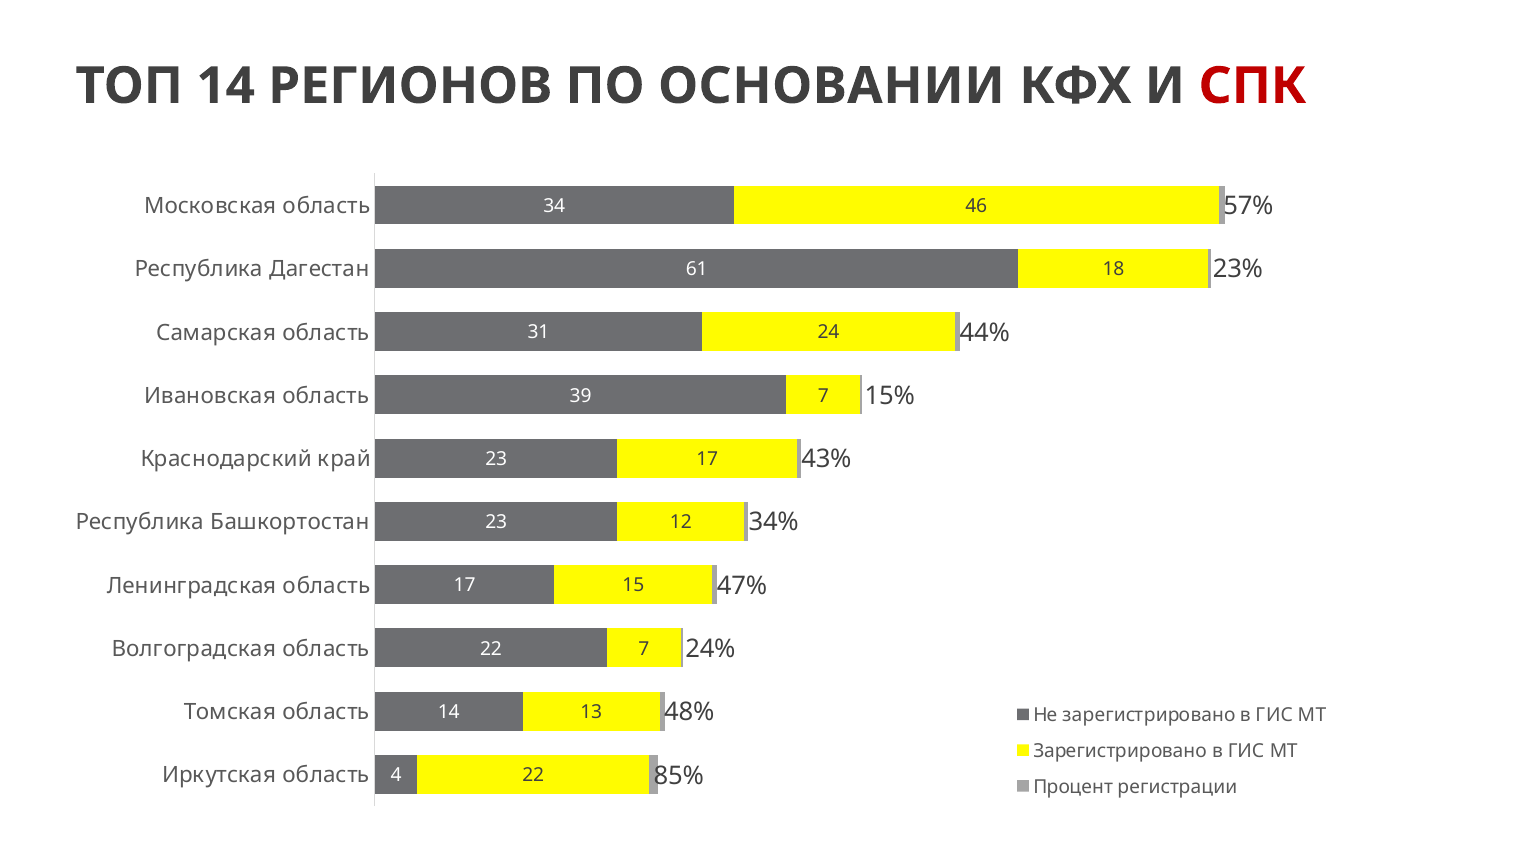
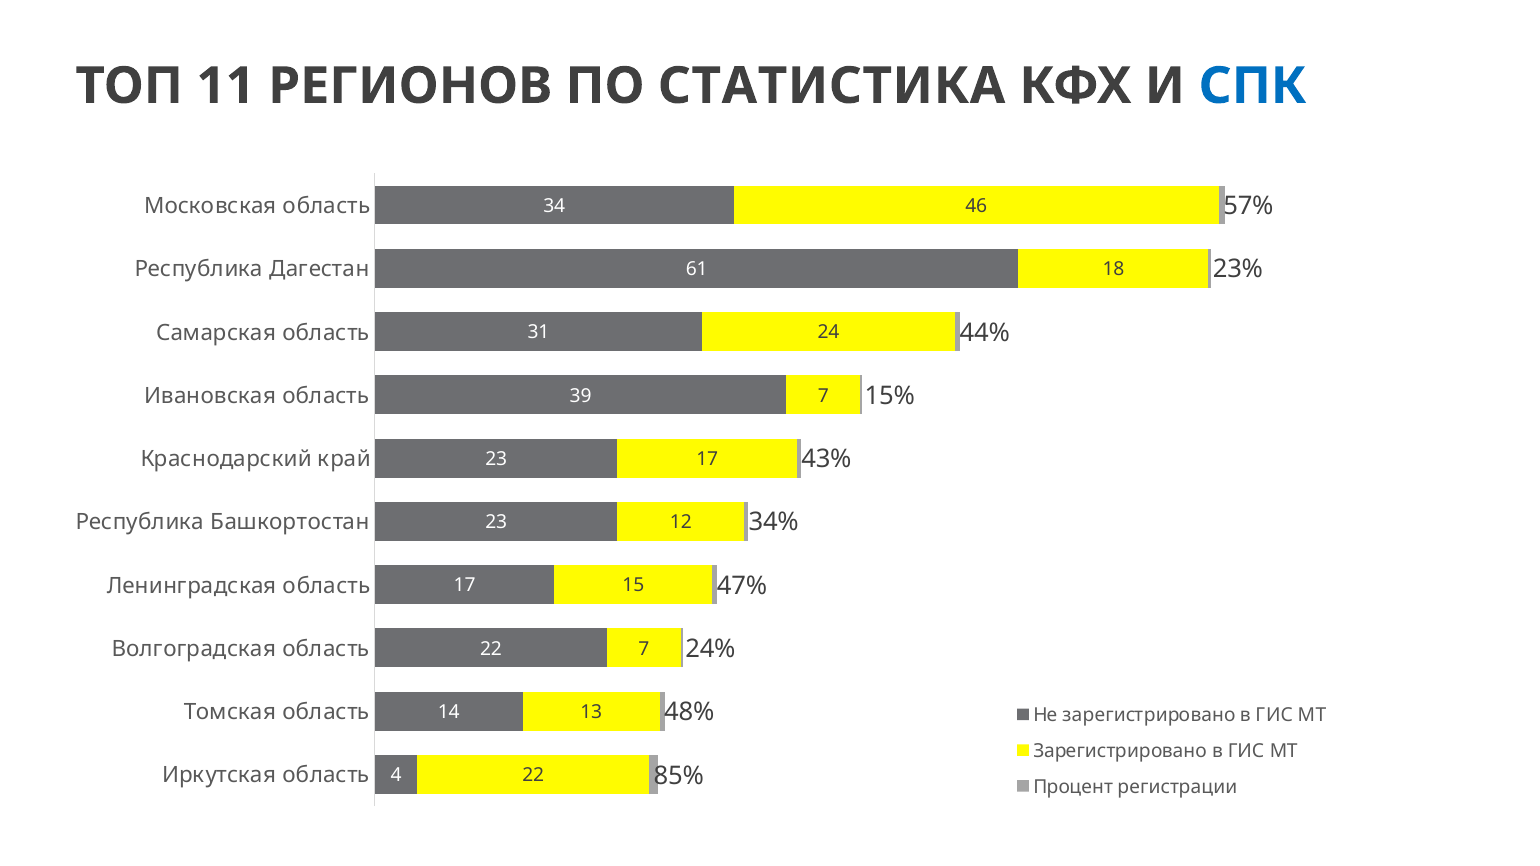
ТОП 14: 14 -> 11
ОСНОВАНИИ: ОСНОВАНИИ -> СТАТИСТИКА
СПК colour: red -> blue
